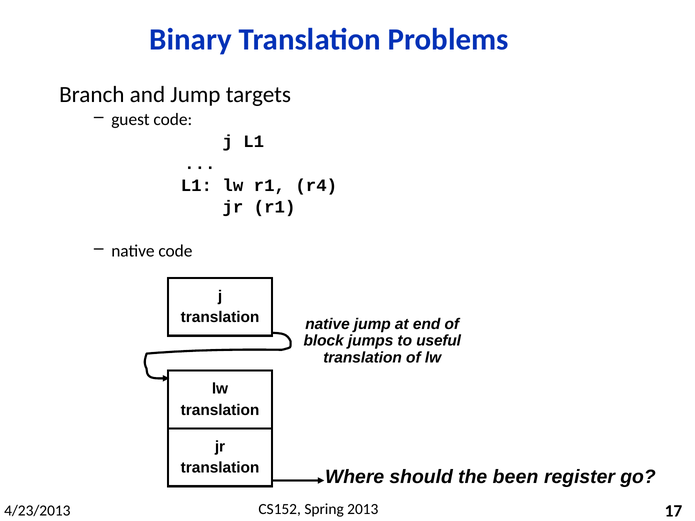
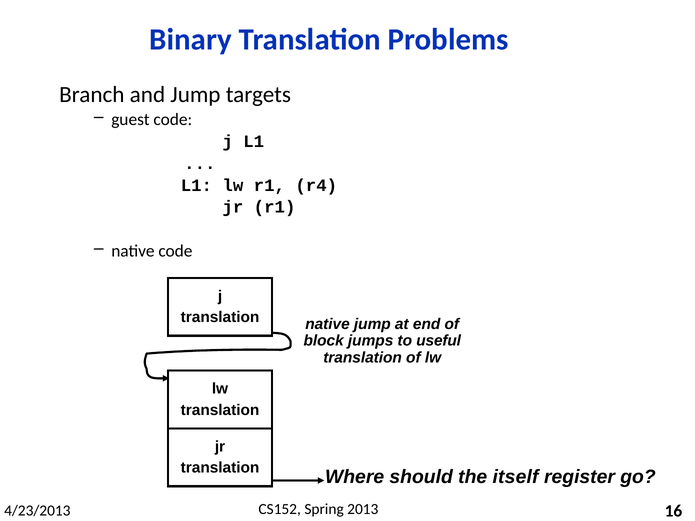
been: been -> itself
17: 17 -> 16
